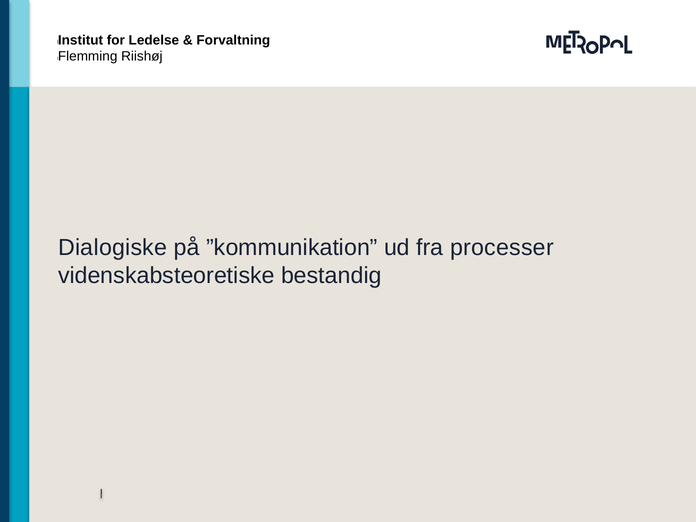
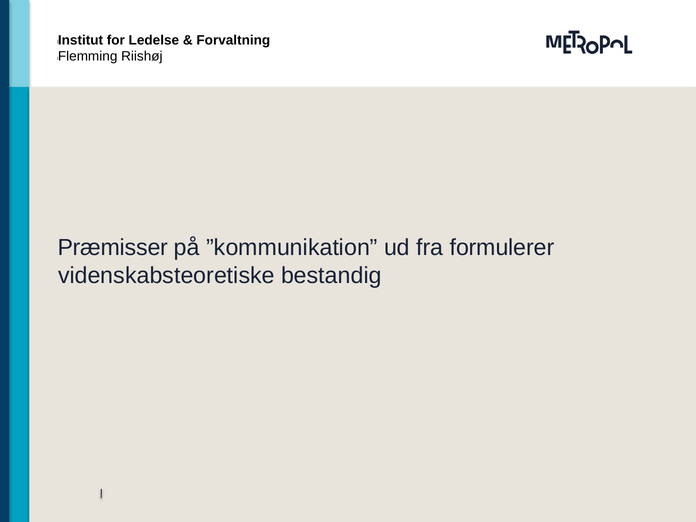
Dialogiske: Dialogiske -> Præmisser
processer: processer -> formulerer
